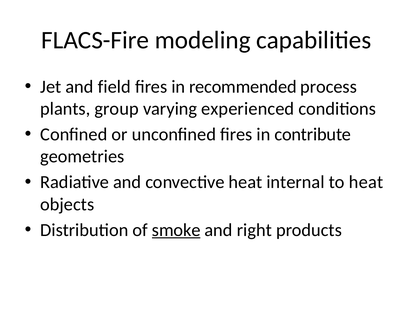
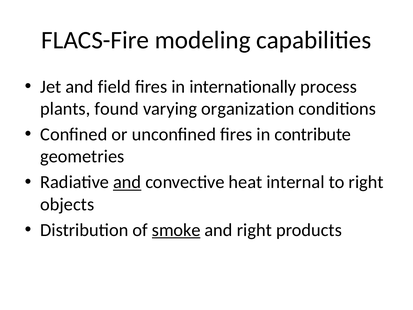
recommended: recommended -> internationally
group: group -> found
experienced: experienced -> organization
and at (127, 182) underline: none -> present
to heat: heat -> right
